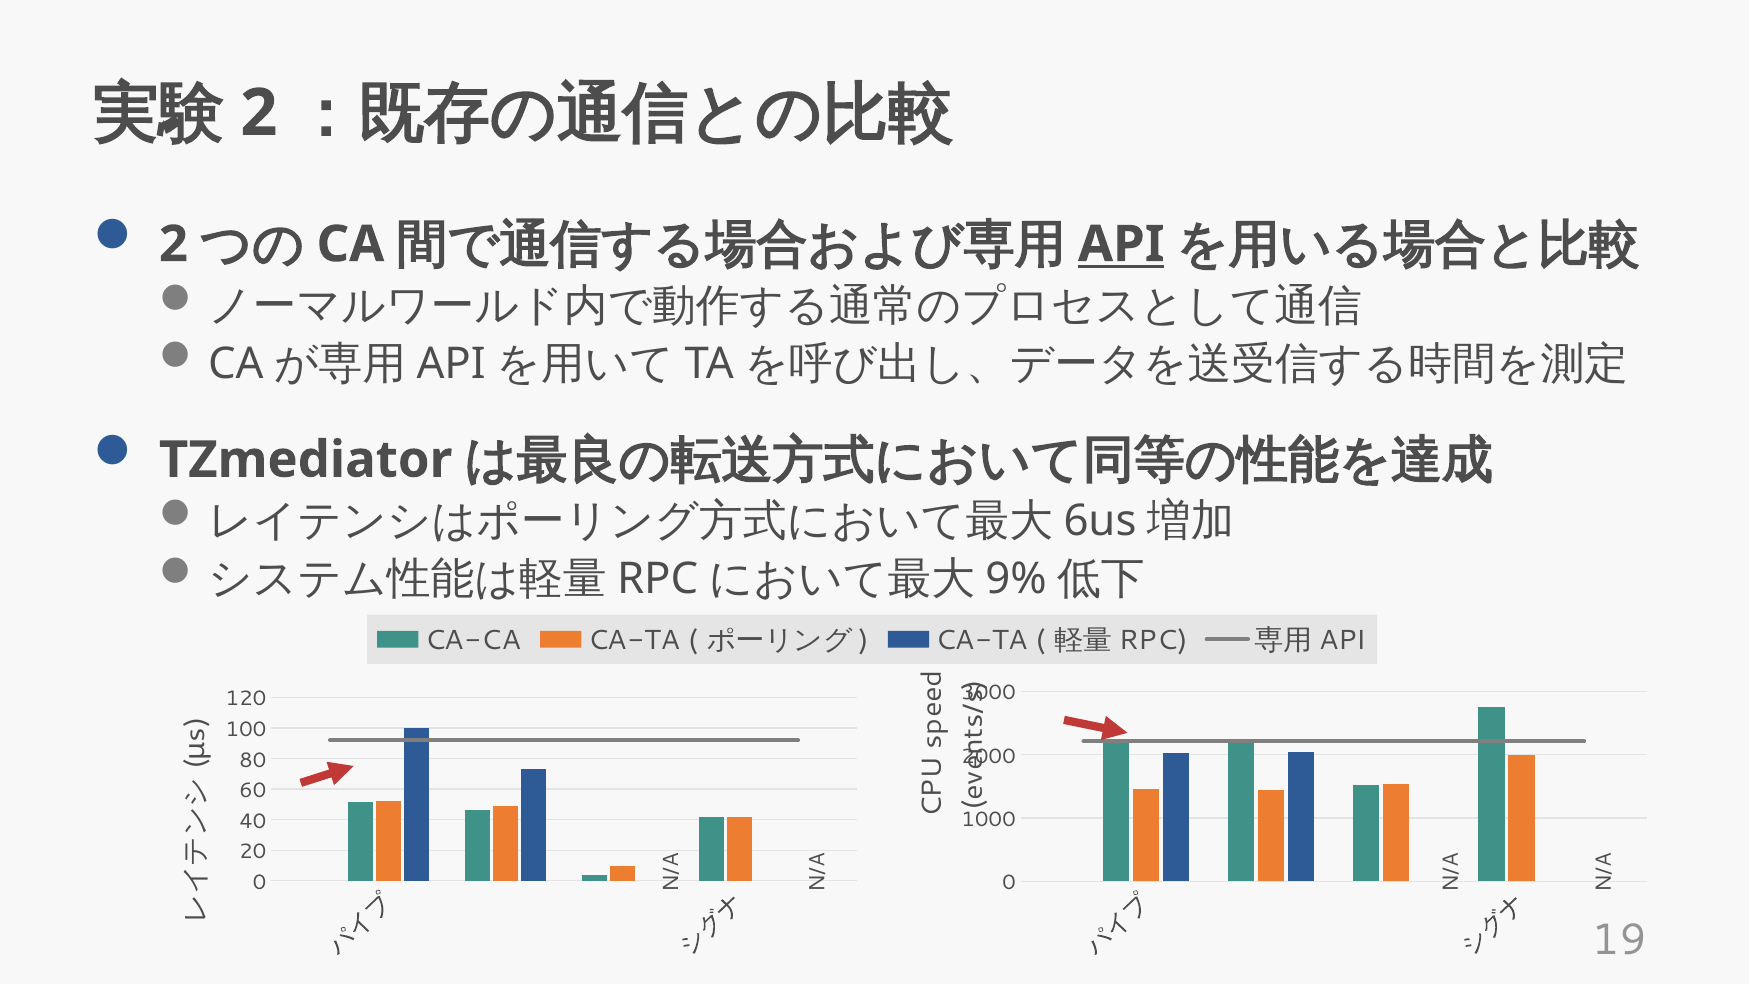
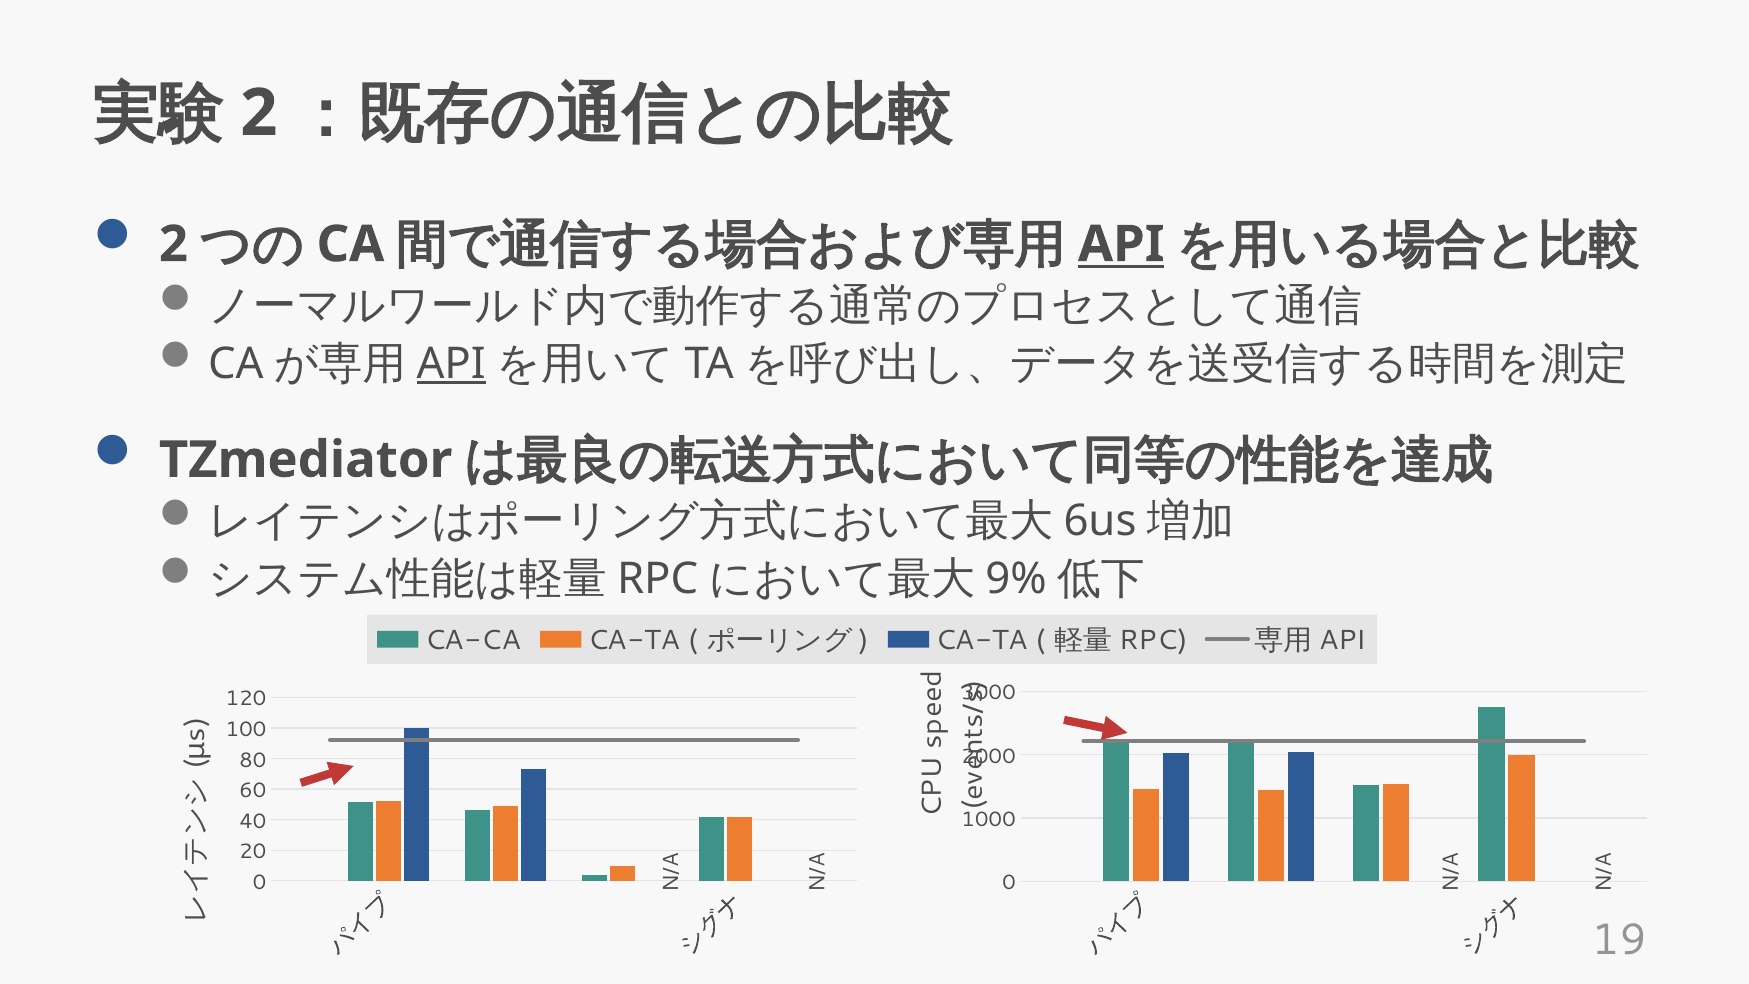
API at (451, 364) underline: none -> present
